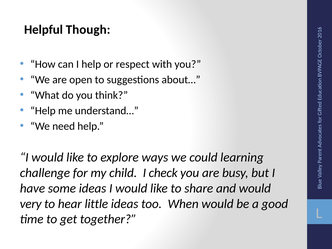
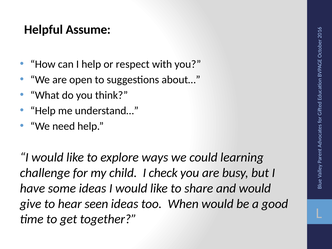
Though: Though -> Assume
very: very -> give
little: little -> seen
